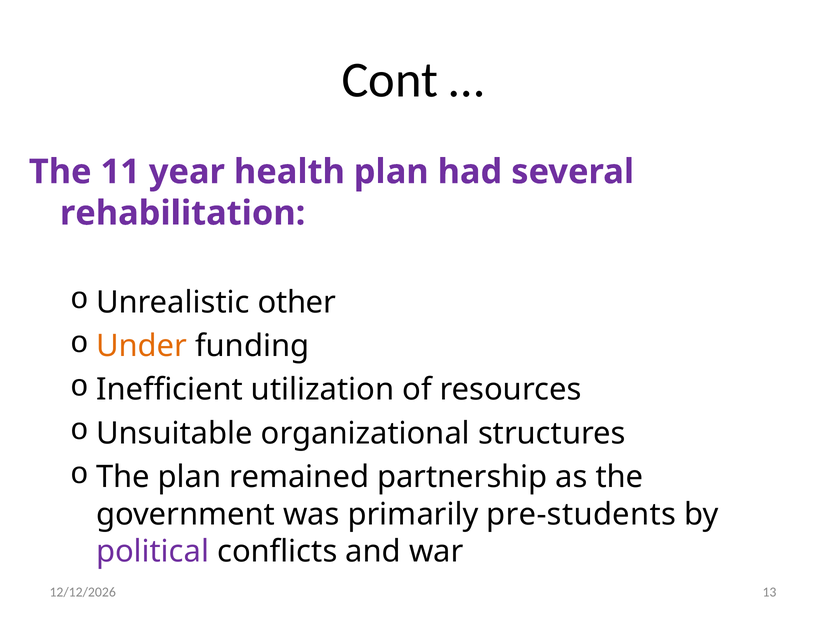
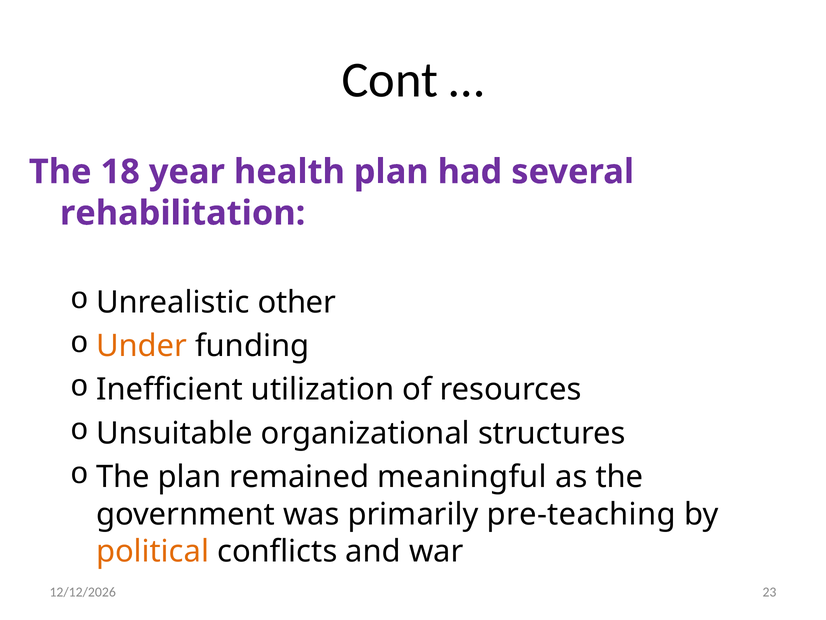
11: 11 -> 18
partnership: partnership -> meaningful
pre-students: pre-students -> pre-teaching
political colour: purple -> orange
13: 13 -> 23
